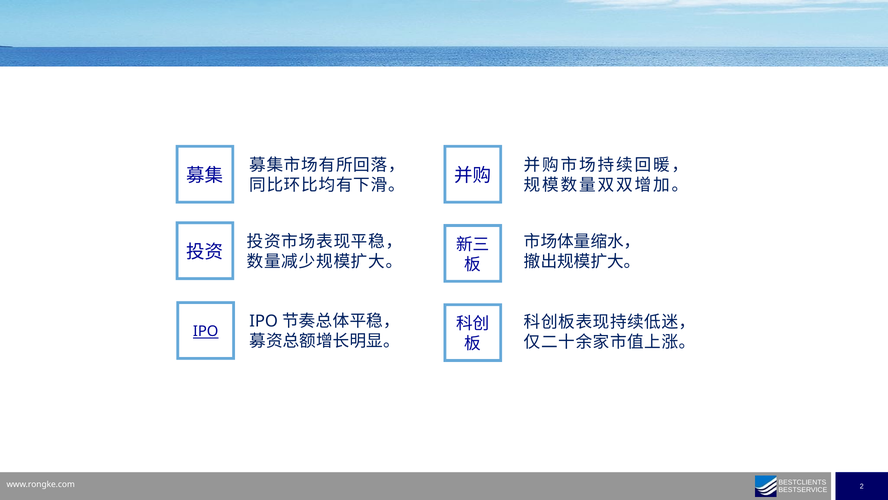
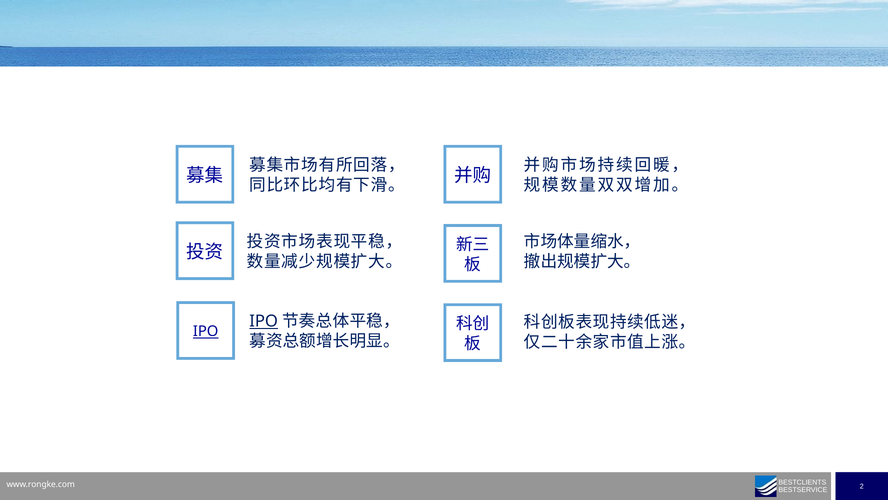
IPO at (264, 321) underline: none -> present
